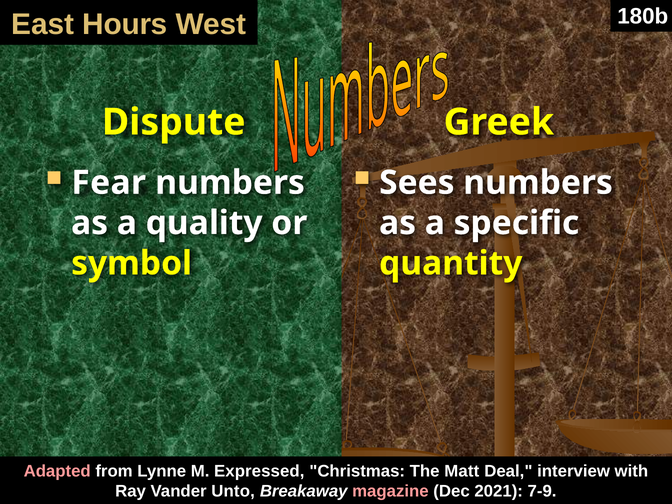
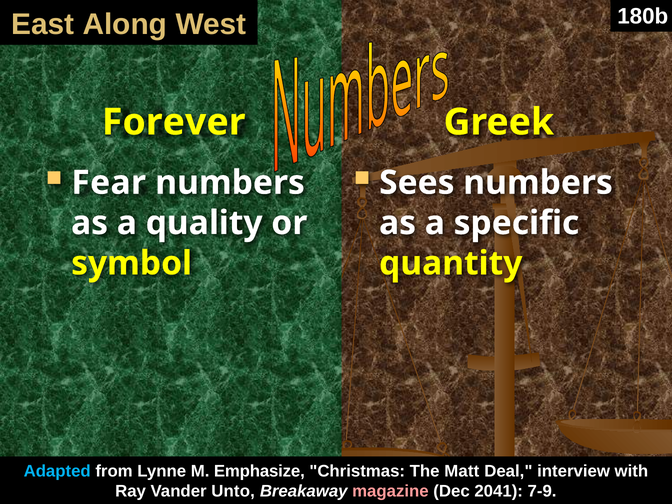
Hours: Hours -> Along
Dispute: Dispute -> Forever
Adapted colour: pink -> light blue
Expressed: Expressed -> Emphasize
2021: 2021 -> 2041
